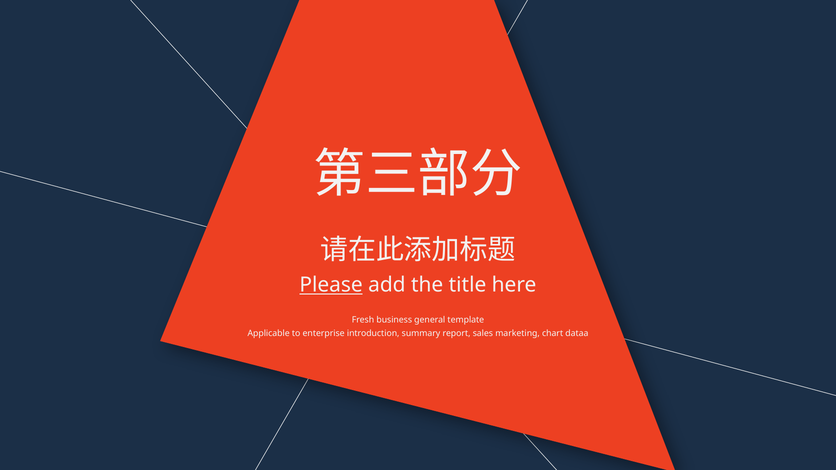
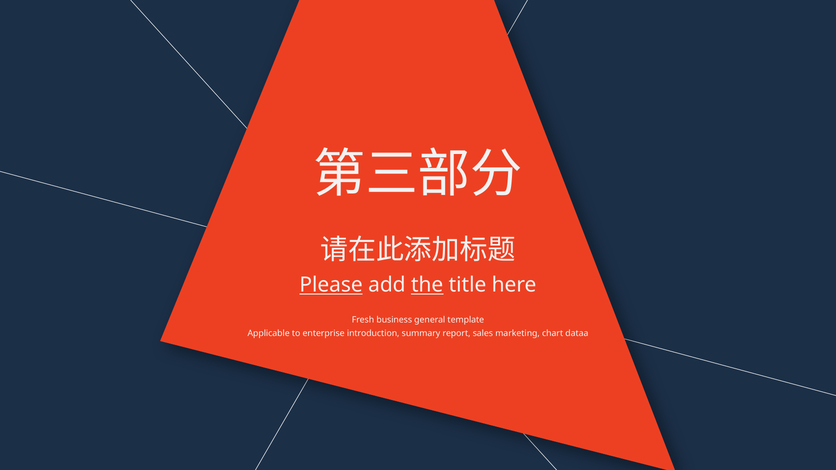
the underline: none -> present
